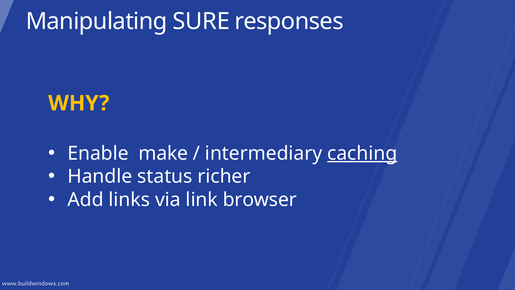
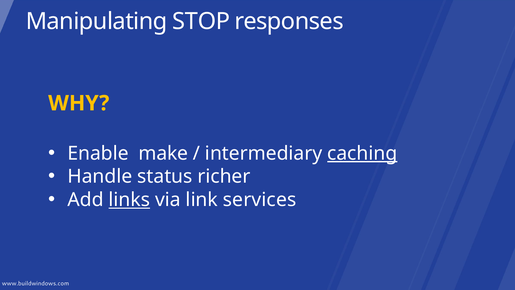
SURE: SURE -> STOP
links underline: none -> present
browser: browser -> services
